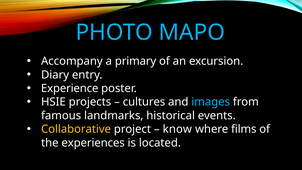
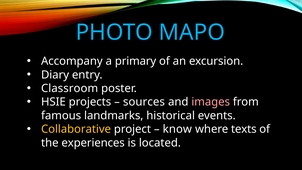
Experience: Experience -> Classroom
cultures: cultures -> sources
images colour: light blue -> pink
films: films -> texts
